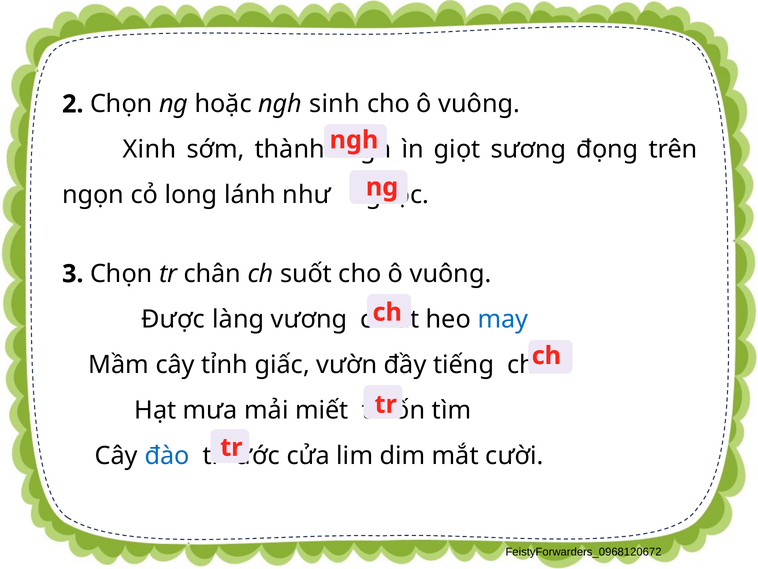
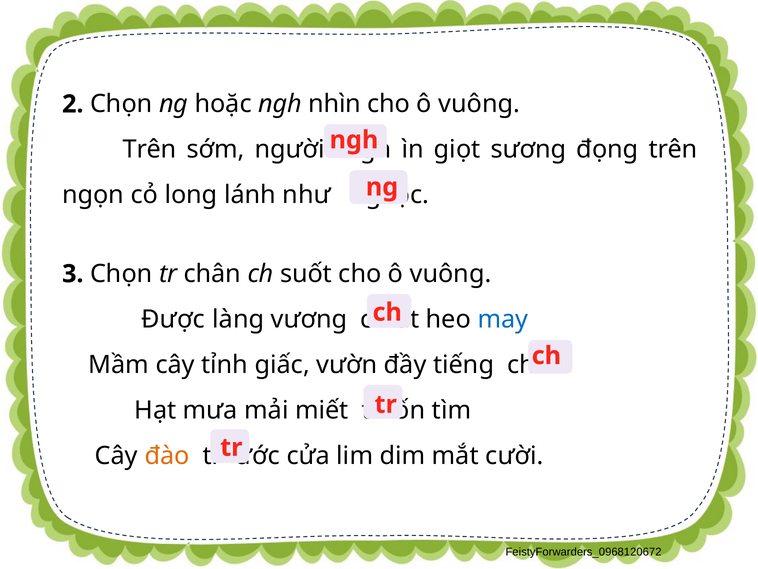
sinh: sinh -> nhìn
Xinh at (149, 149): Xinh -> Trên
thành: thành -> người
đào colour: blue -> orange
